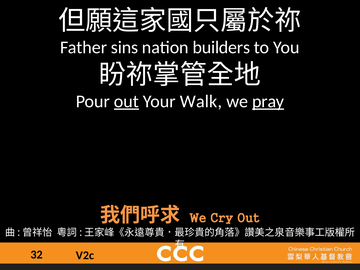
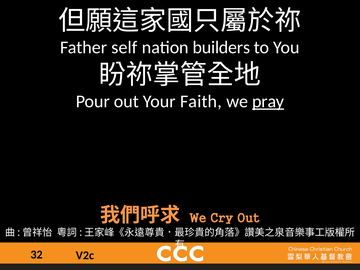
sins: sins -> self
out at (126, 101) underline: present -> none
Walk: Walk -> Faith
